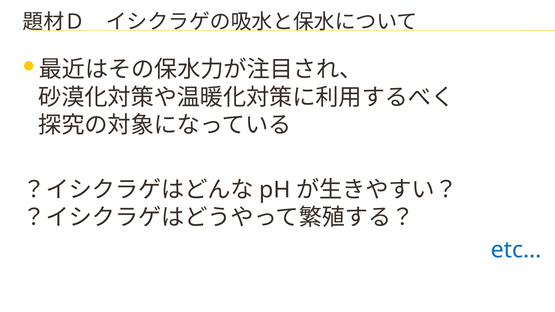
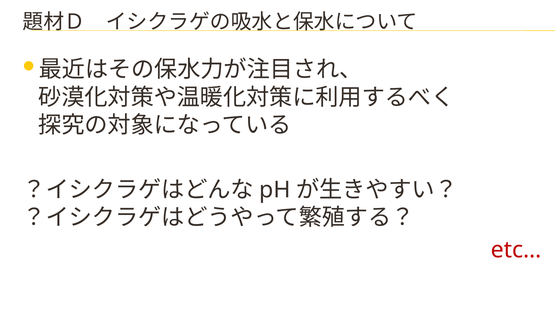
etc… colour: blue -> red
